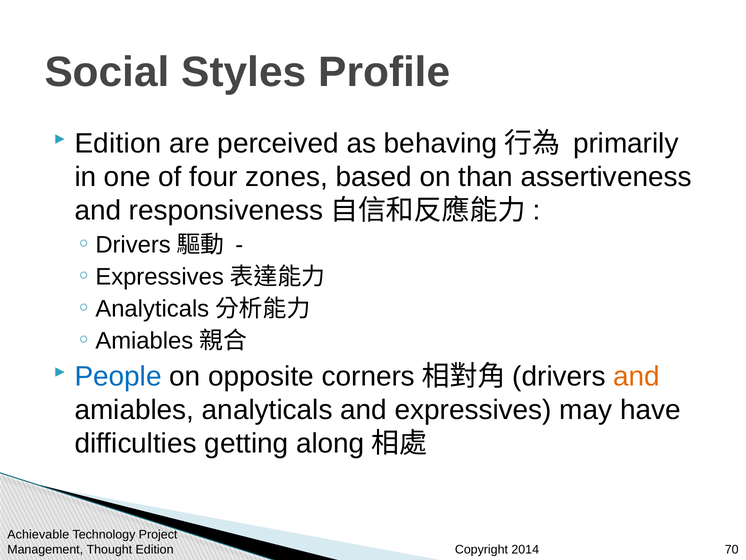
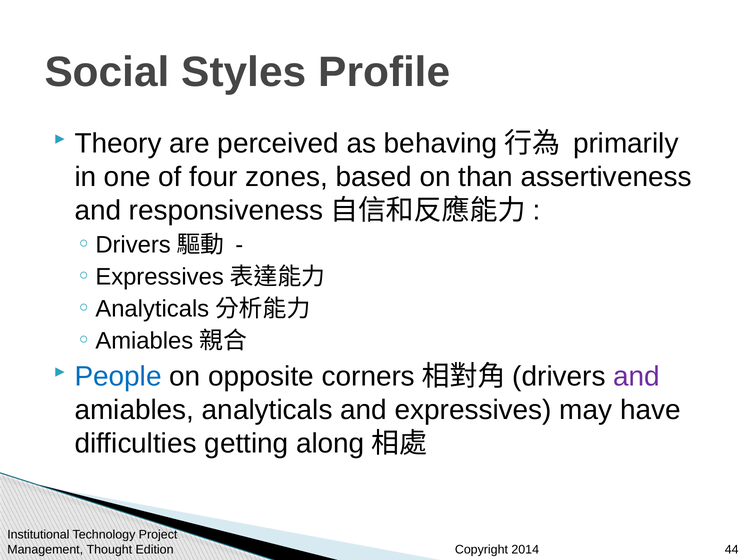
Edition at (118, 143): Edition -> Theory
and at (637, 376) colour: orange -> purple
Achievable: Achievable -> Institutional
70: 70 -> 44
